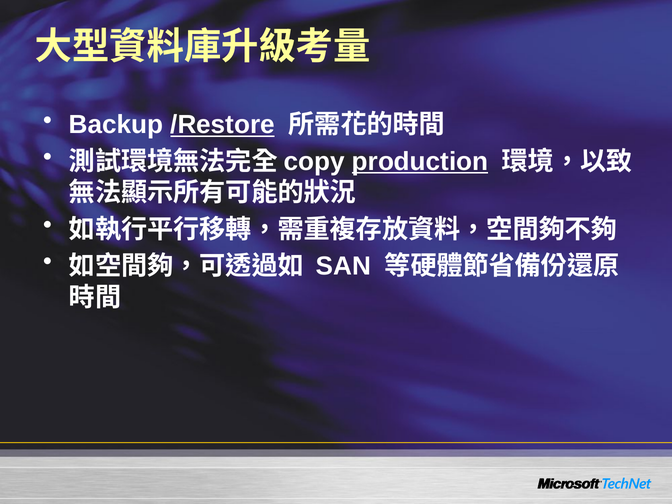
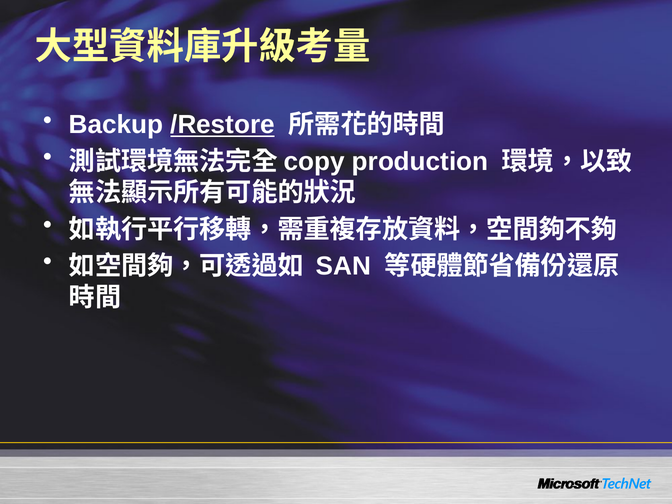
production underline: present -> none
